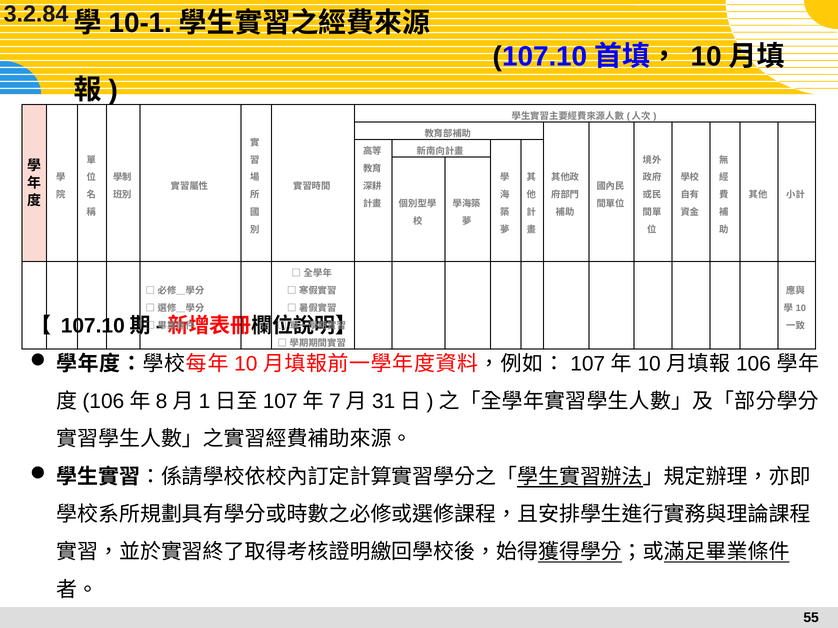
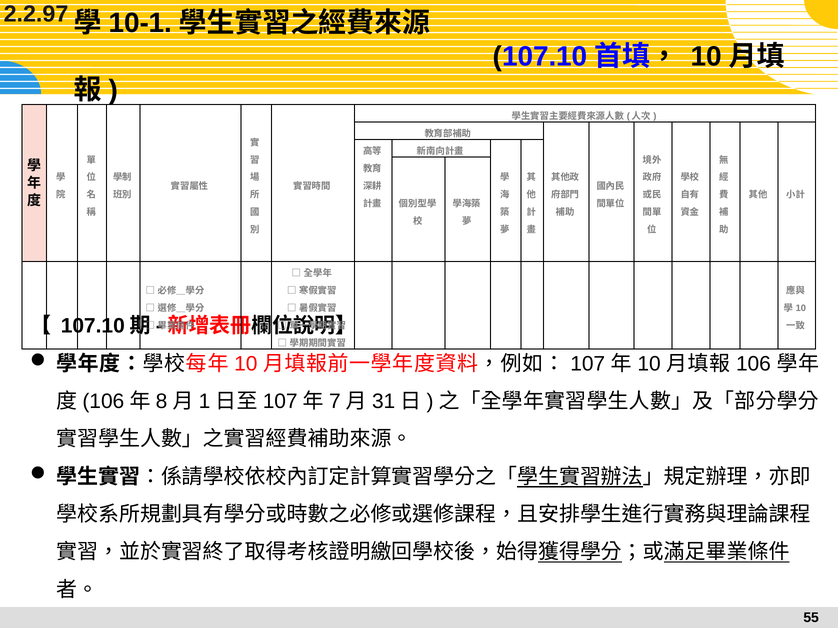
3.2.84: 3.2.84 -> 2.2.97
